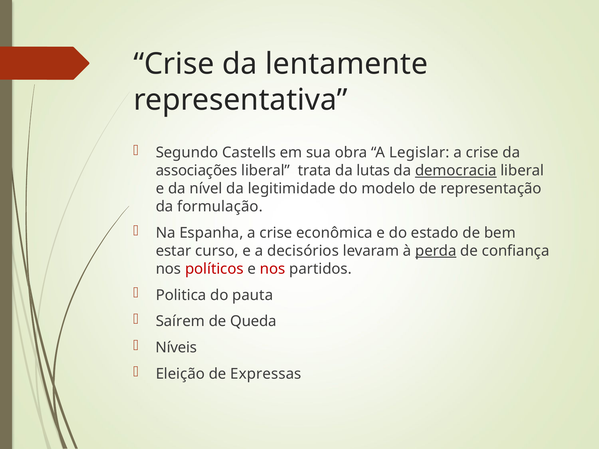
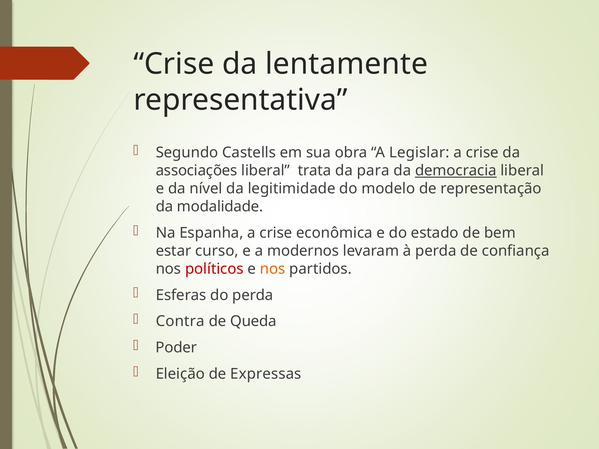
lutas: lutas -> para
formulação: formulação -> modalidade
decisórios: decisórios -> modernos
perda at (436, 251) underline: present -> none
nos at (273, 269) colour: red -> orange
Politica: Politica -> Esferas
do pauta: pauta -> perda
Saírem: Saírem -> Contra
Níveis: Níveis -> Poder
